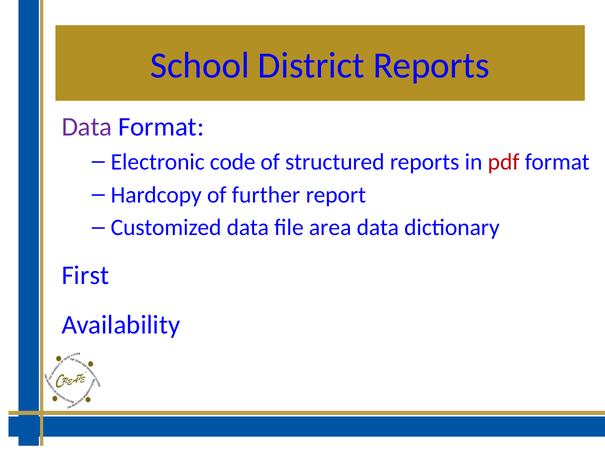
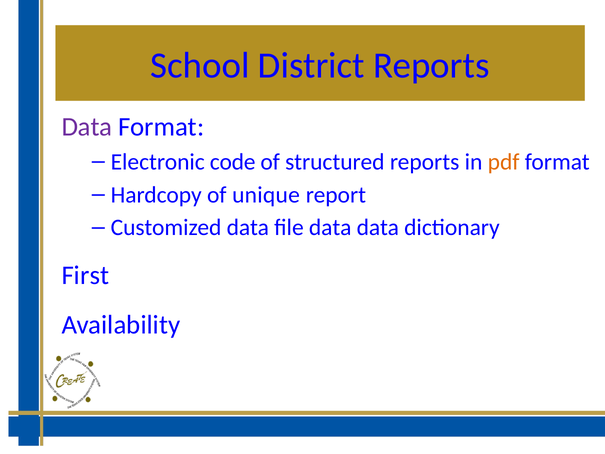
pdf colour: red -> orange
further: further -> unique
file area: area -> data
